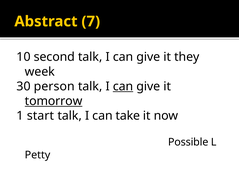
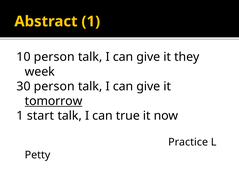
Abstract 7: 7 -> 1
10 second: second -> person
can at (123, 86) underline: present -> none
take: take -> true
Possible: Possible -> Practice
